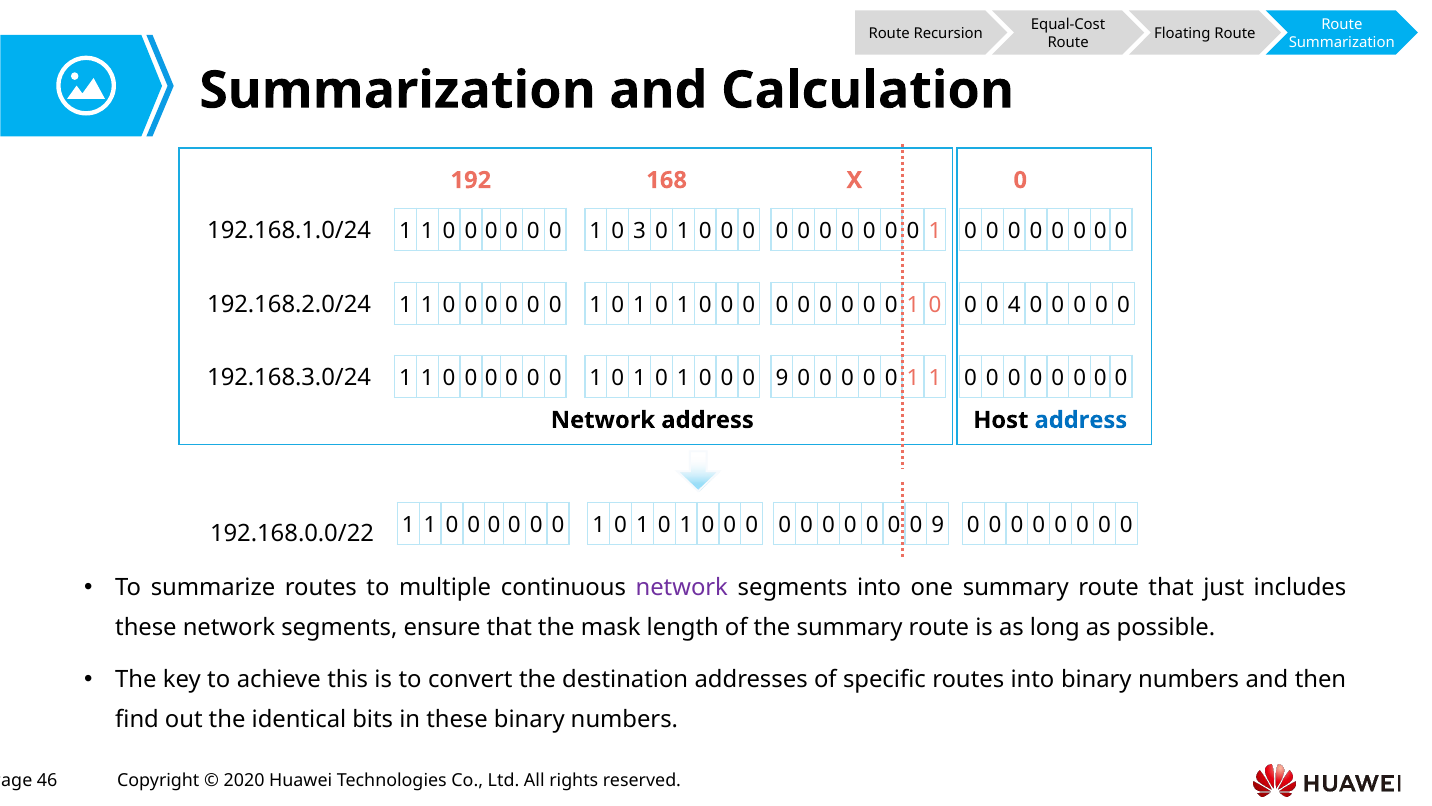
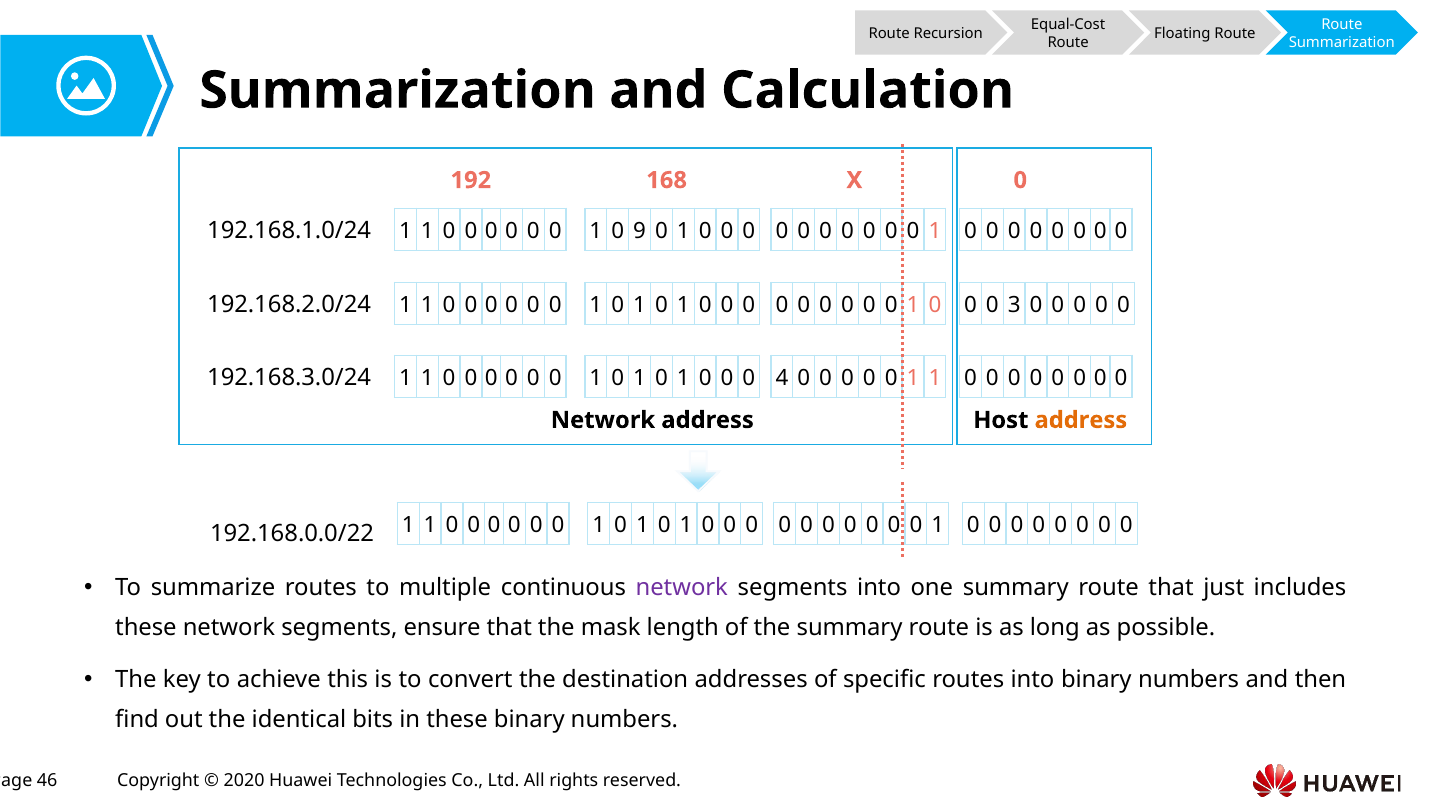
3: 3 -> 9
4: 4 -> 3
9 at (782, 377): 9 -> 4
address at (1081, 420) colour: blue -> orange
9 at (938, 525): 9 -> 1
